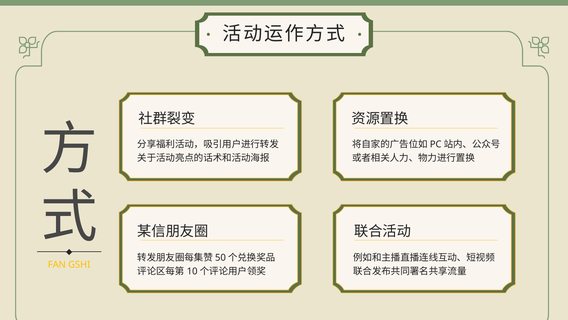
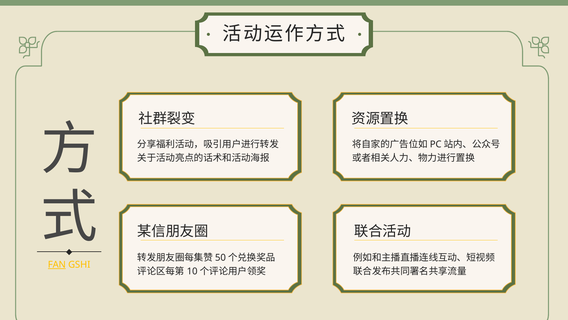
FAN underline: none -> present
